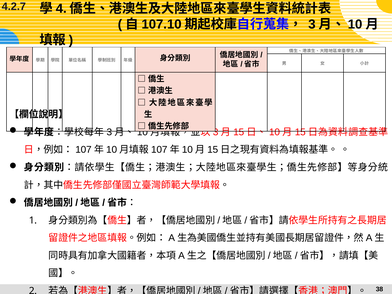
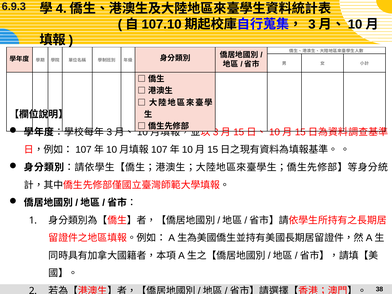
4.2.7: 4.2.7 -> 6.9.3
